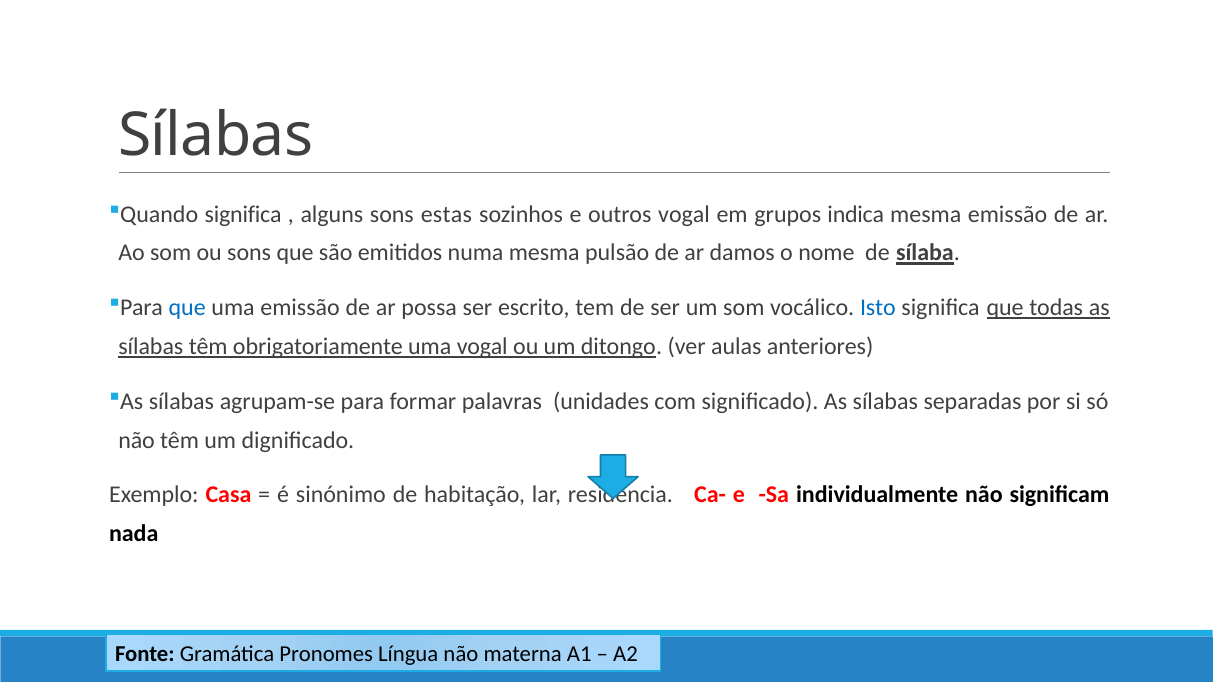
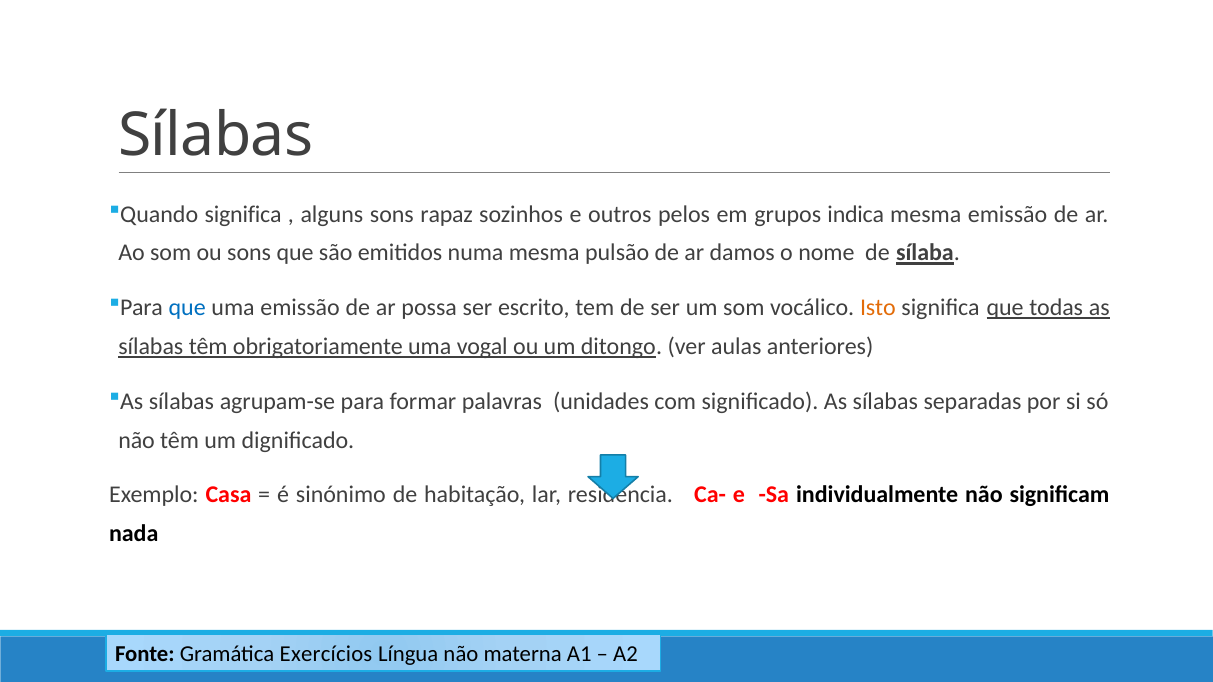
estas: estas -> rapaz
outros vogal: vogal -> pelos
Isto colour: blue -> orange
Pronomes: Pronomes -> Exercícios
